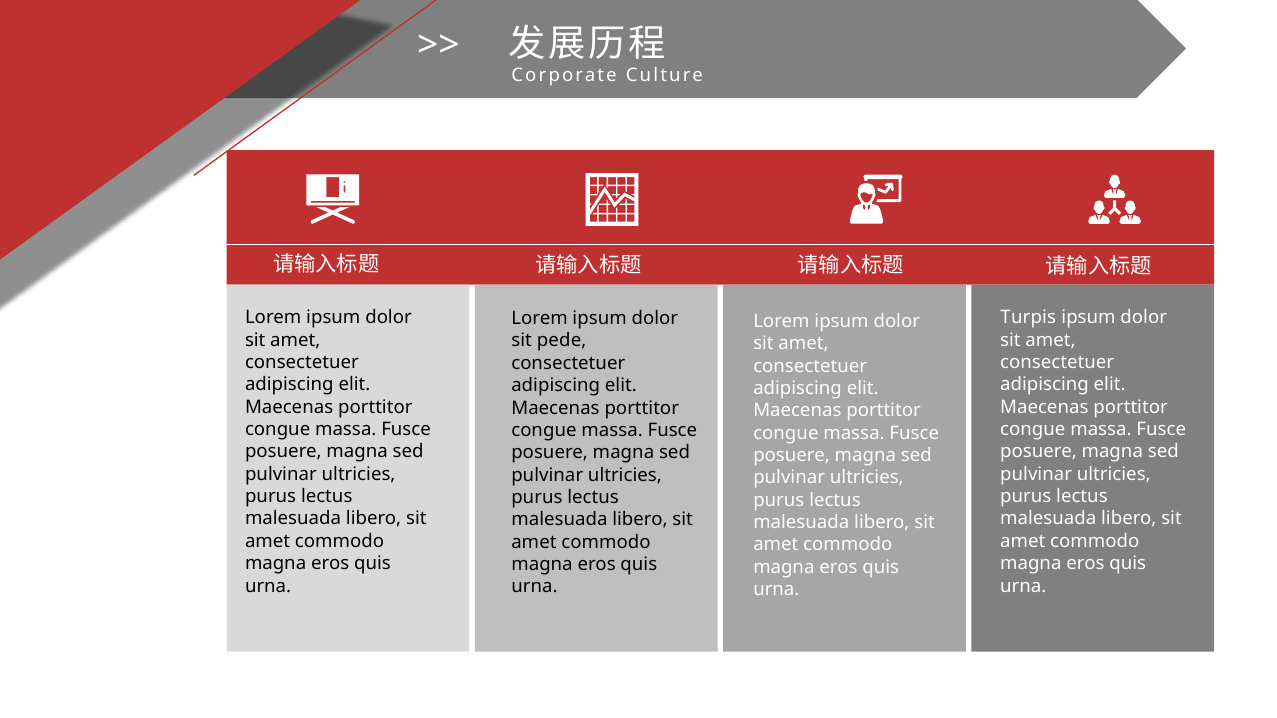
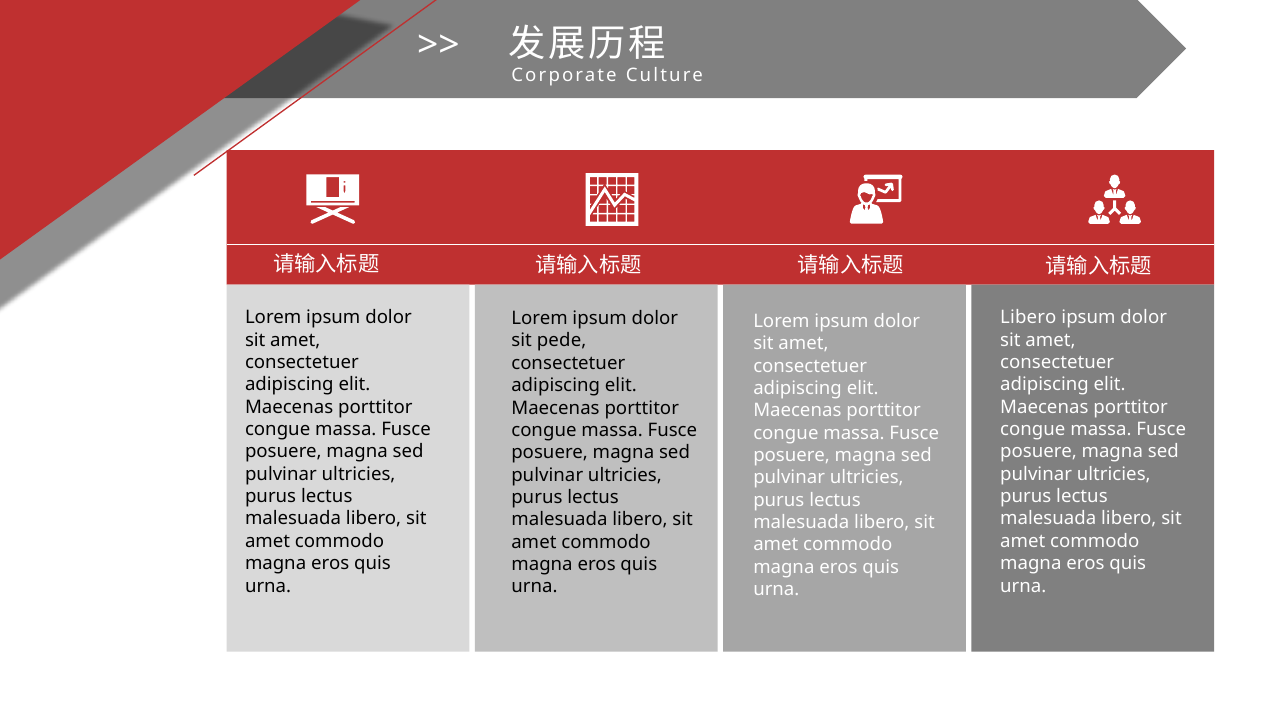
Turpis at (1028, 318): Turpis -> Libero
